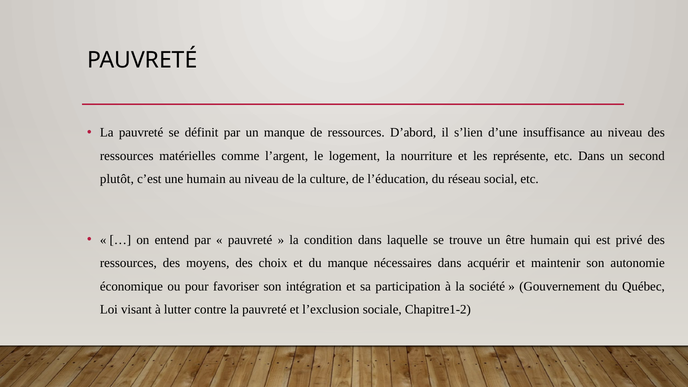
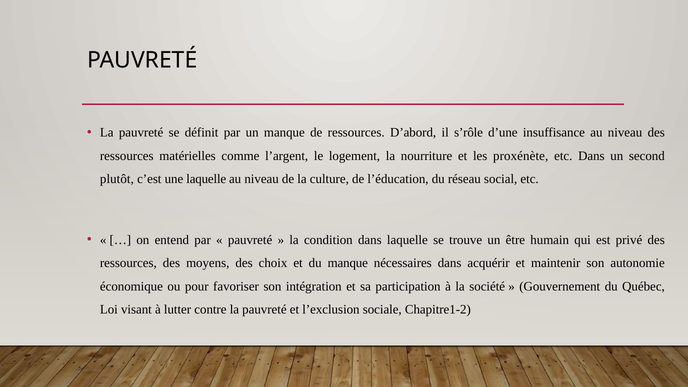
s’lien: s’lien -> s’rôle
représente: représente -> proxénète
une humain: humain -> laquelle
